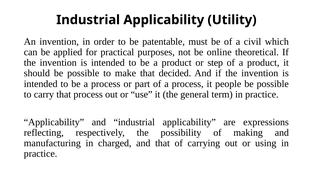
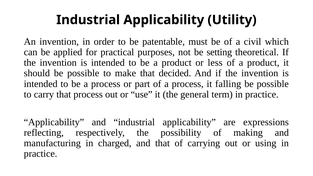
online: online -> setting
step: step -> less
people: people -> falling
